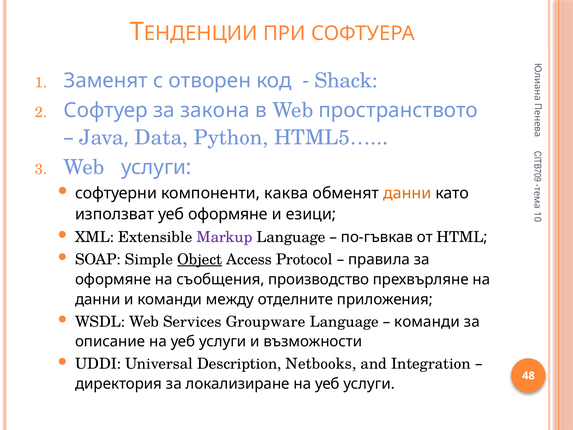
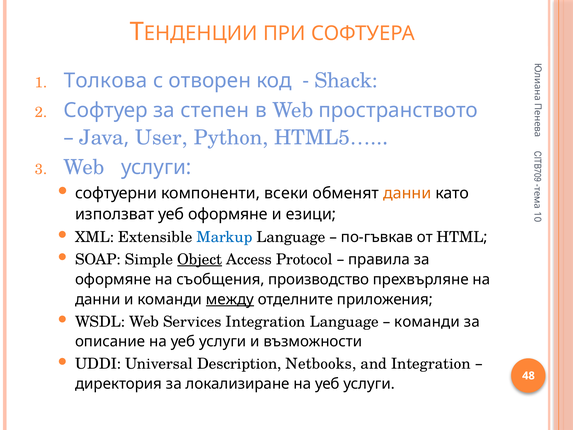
Заменят: Заменят -> Толкова
закона: закона -> степен
Data: Data -> User
каква: каква -> всеки
Markup colour: purple -> blue
между underline: none -> present
Services Groupware: Groupware -> Integration
